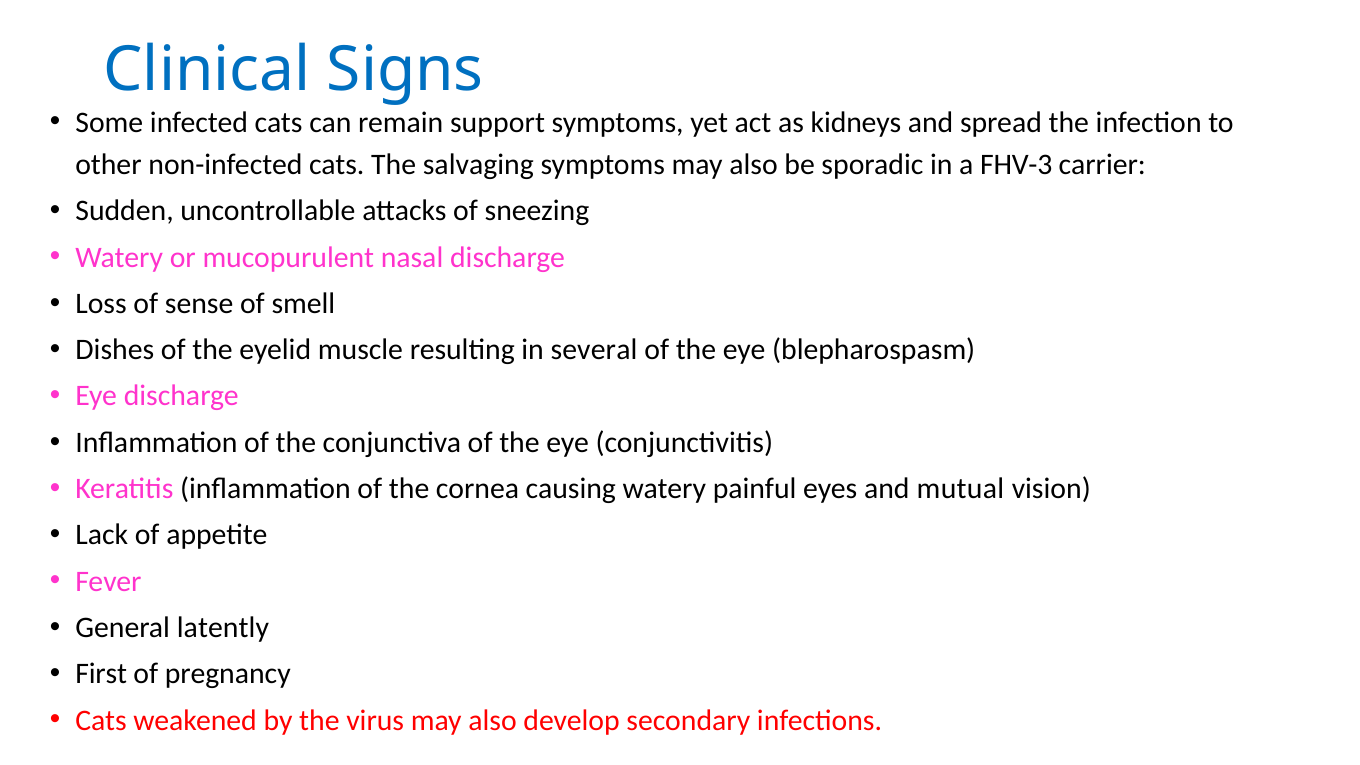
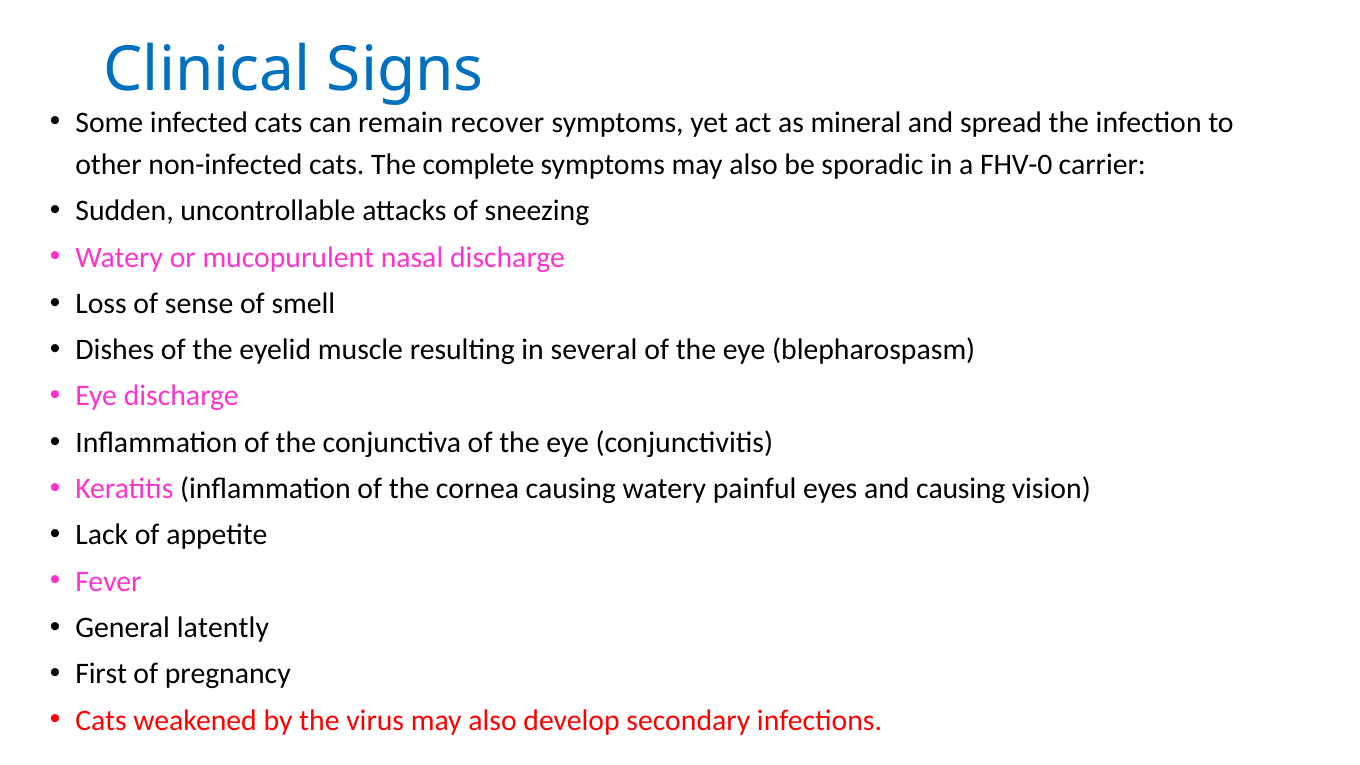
support: support -> recover
kidneys: kidneys -> mineral
salvaging: salvaging -> complete
FHV-3: FHV-3 -> FHV-0
and mutual: mutual -> causing
